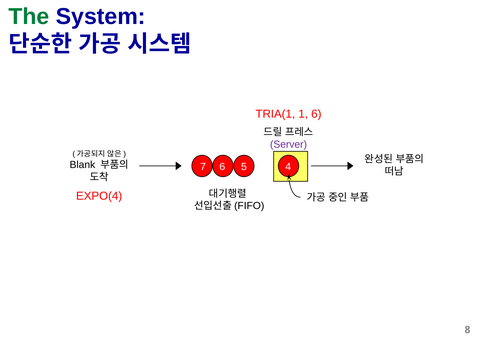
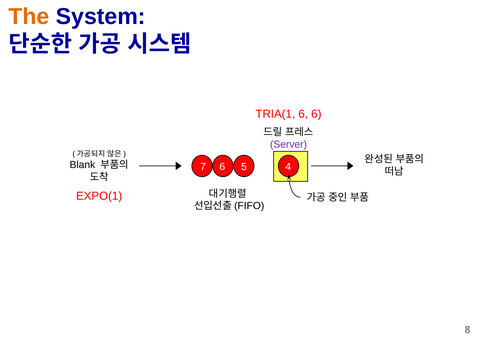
The colour: green -> orange
TRIA(1 1: 1 -> 6
EXPO(4: EXPO(4 -> EXPO(1
